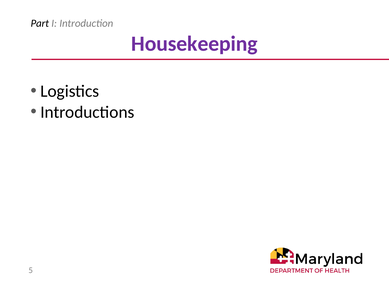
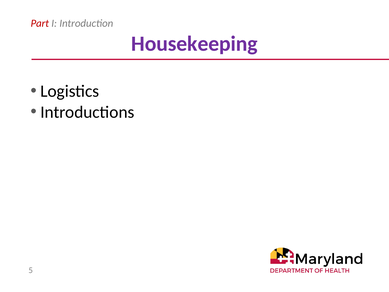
Part colour: black -> red
